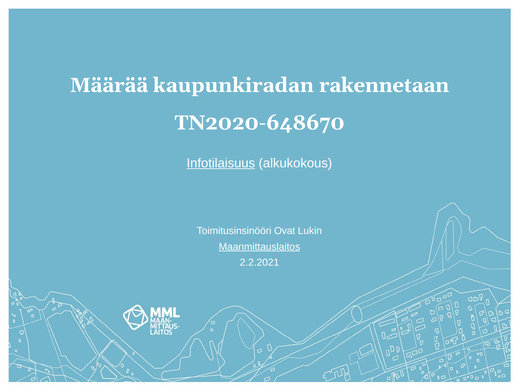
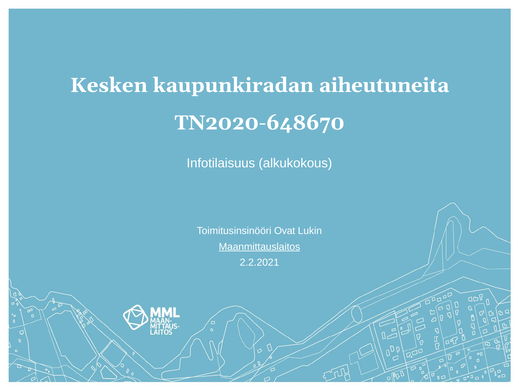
Määrää: Määrää -> Kesken
rakennetaan: rakennetaan -> aiheutuneita
Infotilaisuus underline: present -> none
